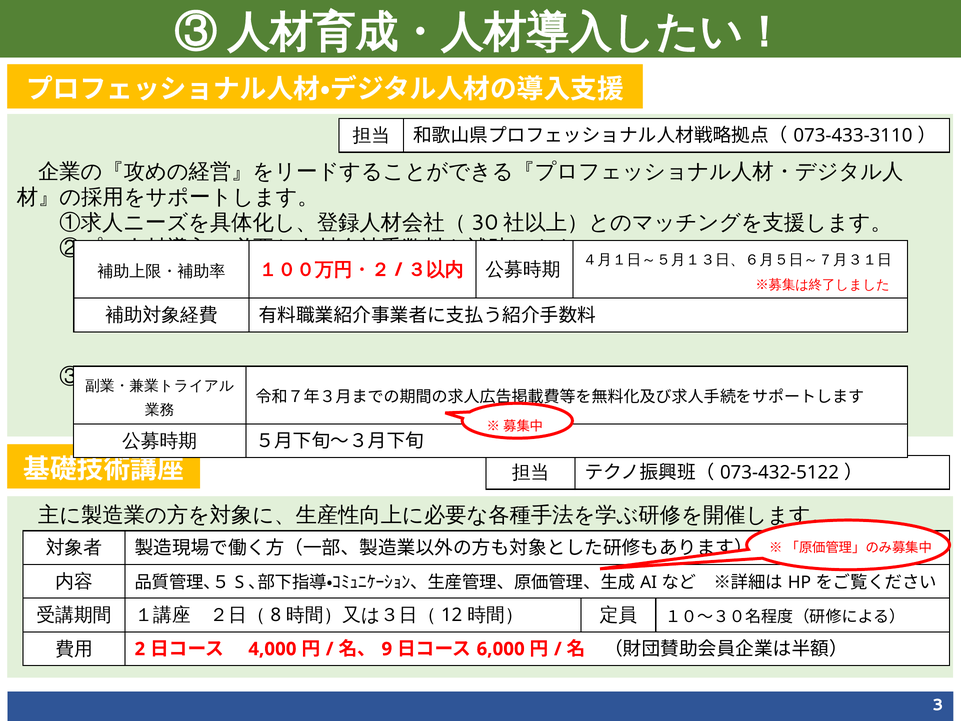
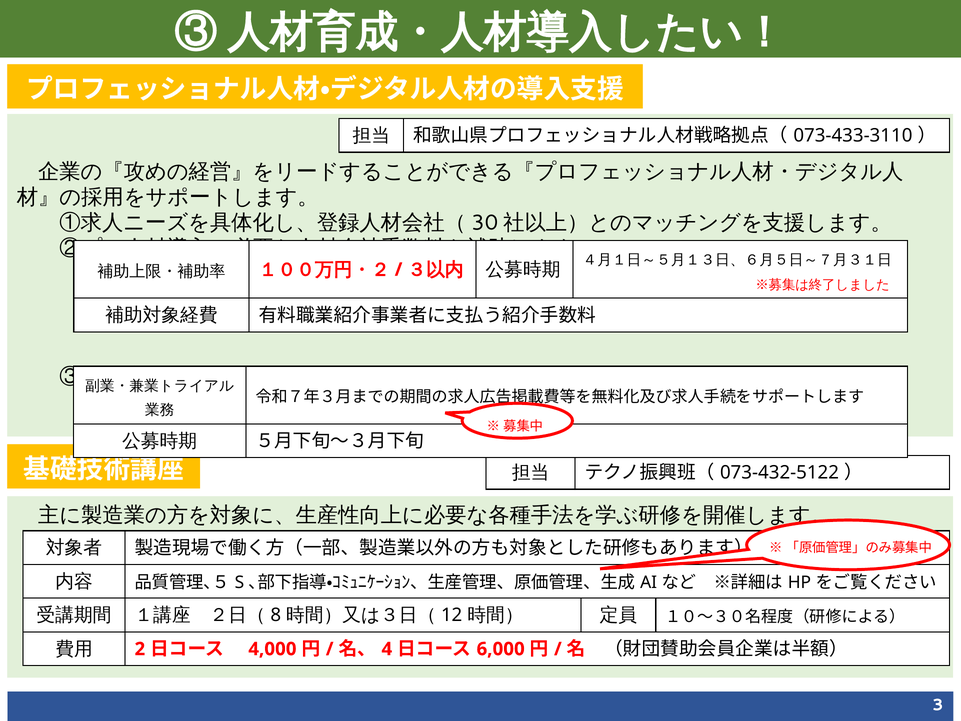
9: 9 -> 4
